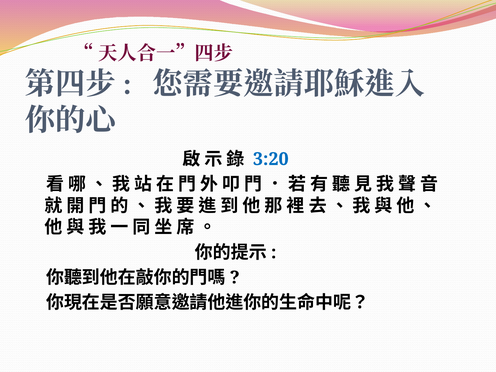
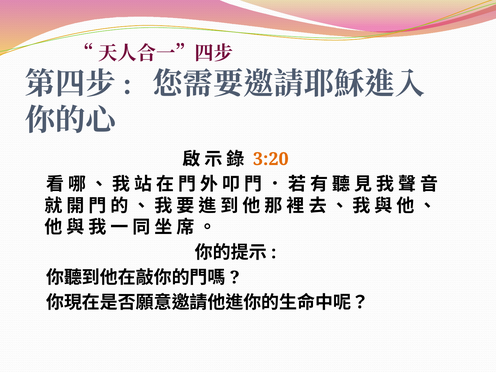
3:20 colour: blue -> orange
